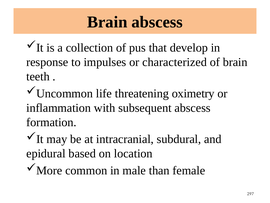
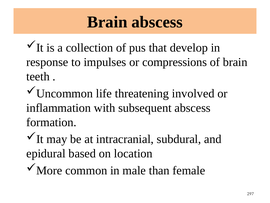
characterized: characterized -> compressions
oximetry: oximetry -> involved
